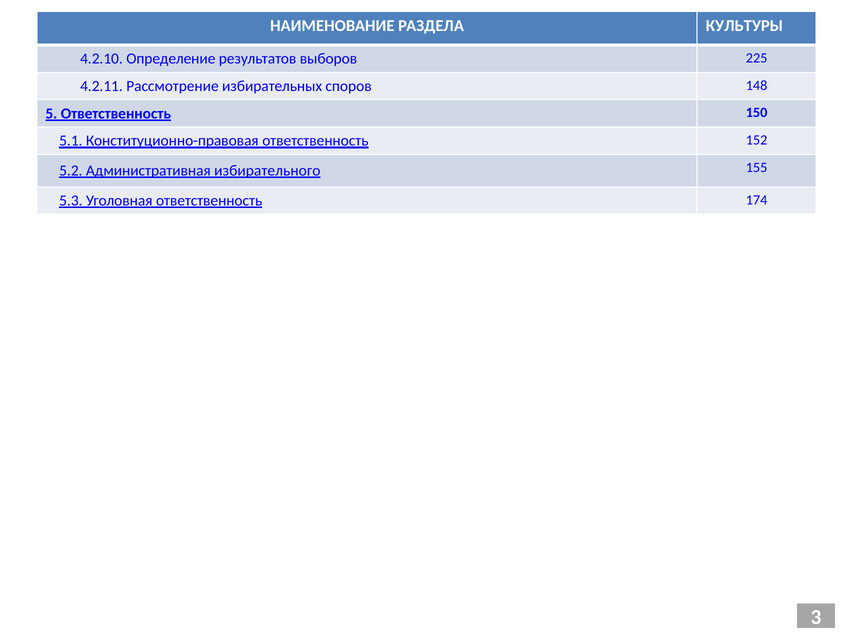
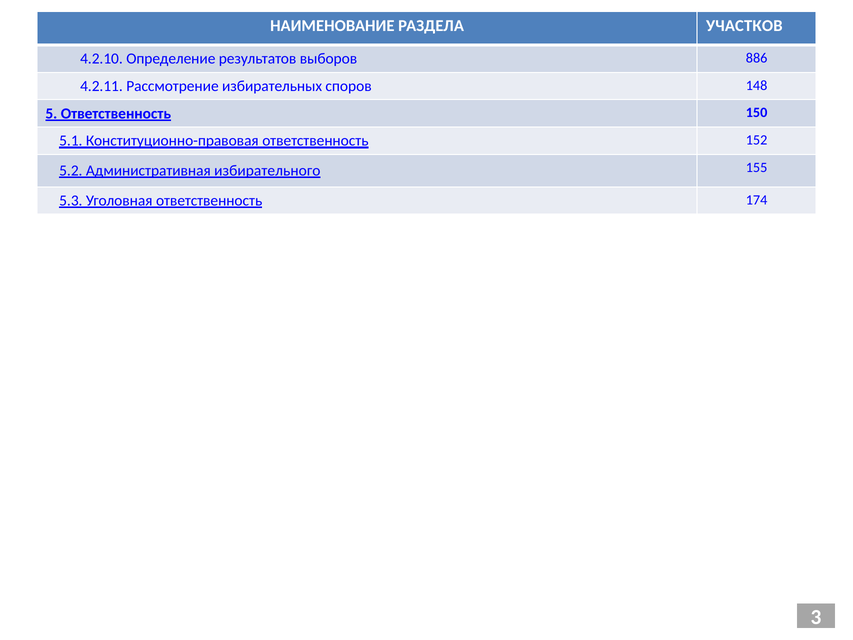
КУЛЬТУРЫ: КУЛЬТУРЫ -> УЧАСТКОВ
225: 225 -> 886
